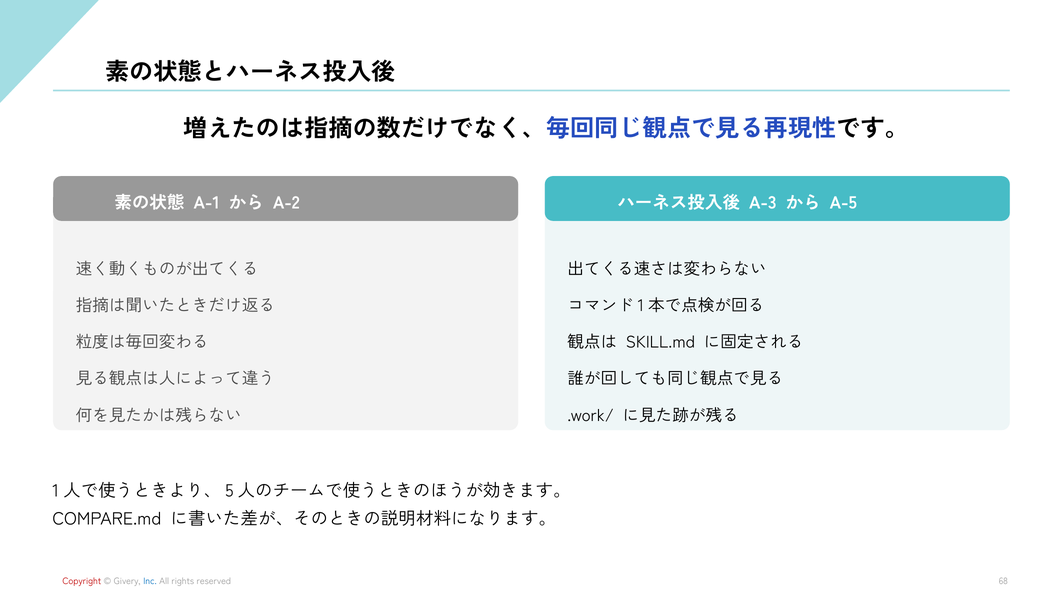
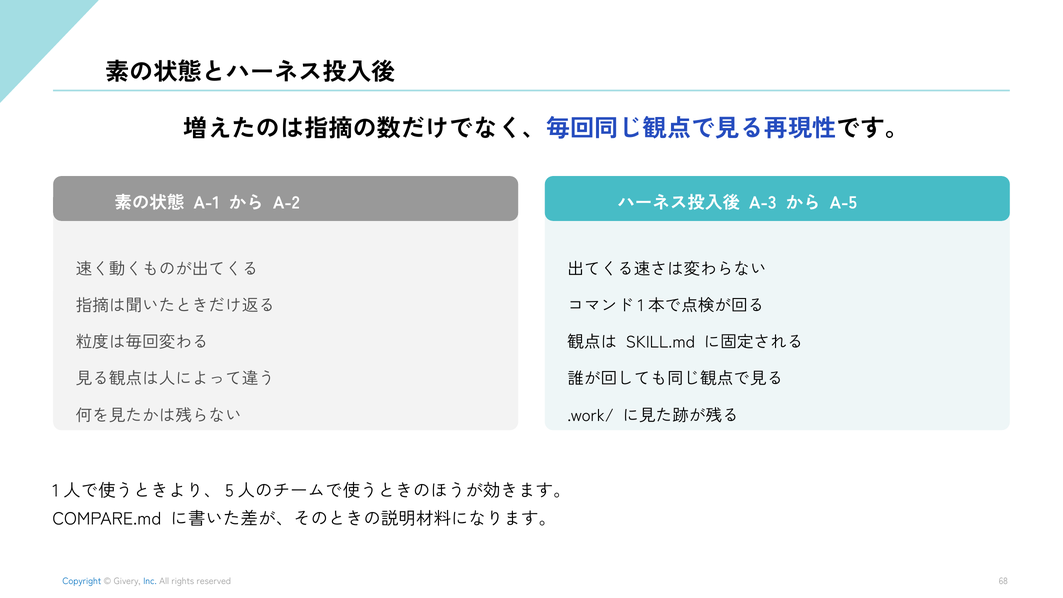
Copyright colour: red -> blue
